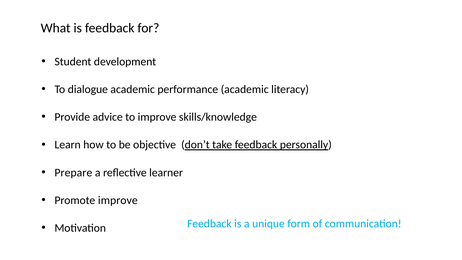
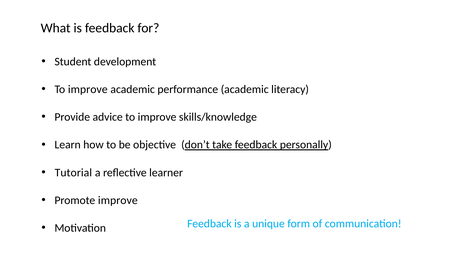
dialogue at (88, 89): dialogue -> improve
Prepare: Prepare -> Tutorial
